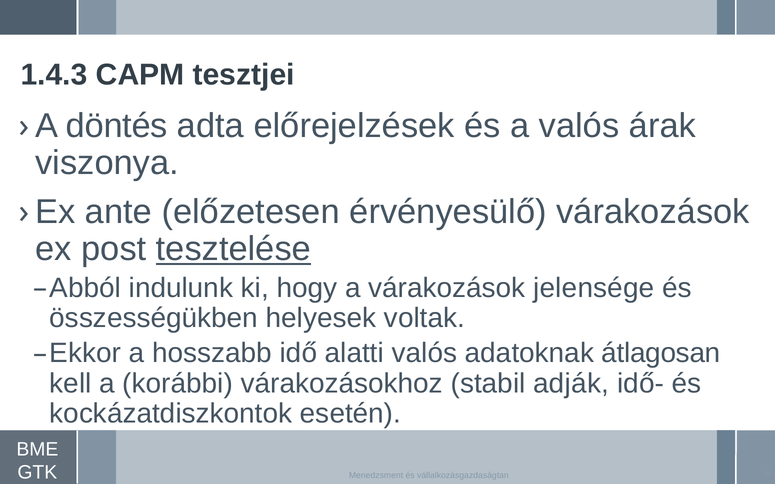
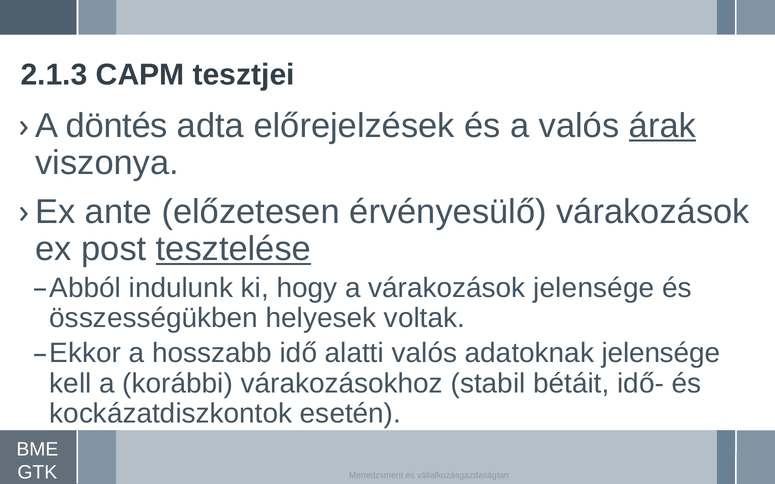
1.4.3: 1.4.3 -> 2.1.3
árak underline: none -> present
adatoknak átlagosan: átlagosan -> jelensége
adják: adják -> bétáit
